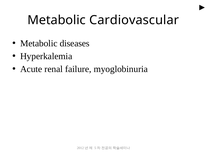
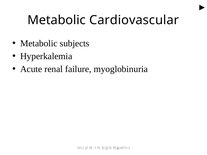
diseases: diseases -> subjects
